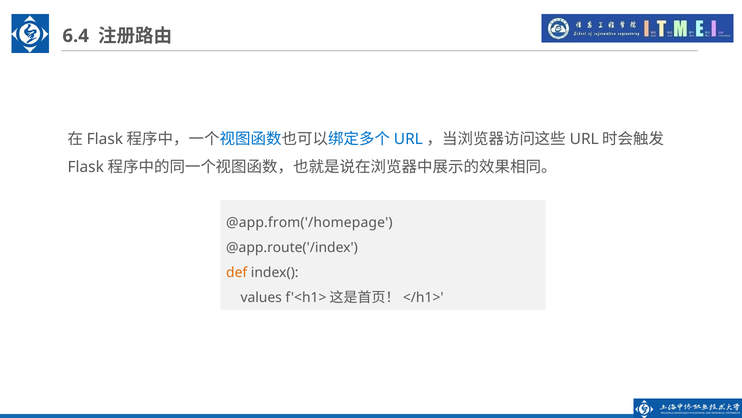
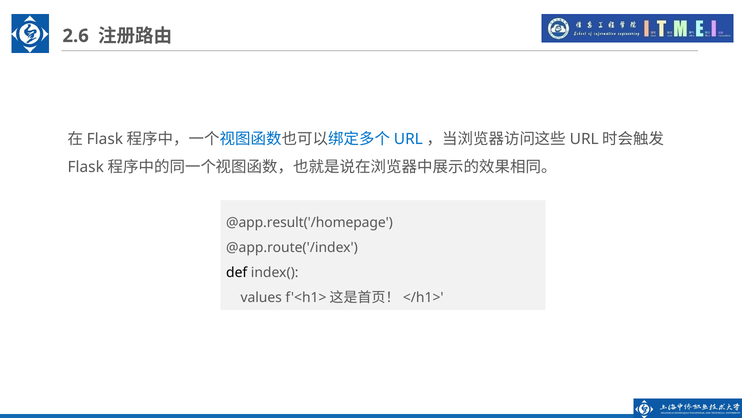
6.4: 6.4 -> 2.6
@app.from('/homepage: @app.from('/homepage -> @app.result('/homepage
def colour: orange -> black
